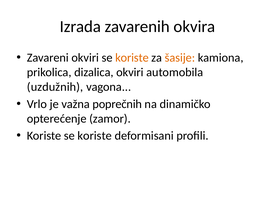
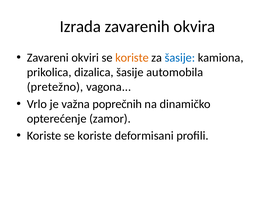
šasije at (180, 58) colour: orange -> blue
dizalica okviri: okviri -> šasije
uzdužnih: uzdužnih -> pretežno
